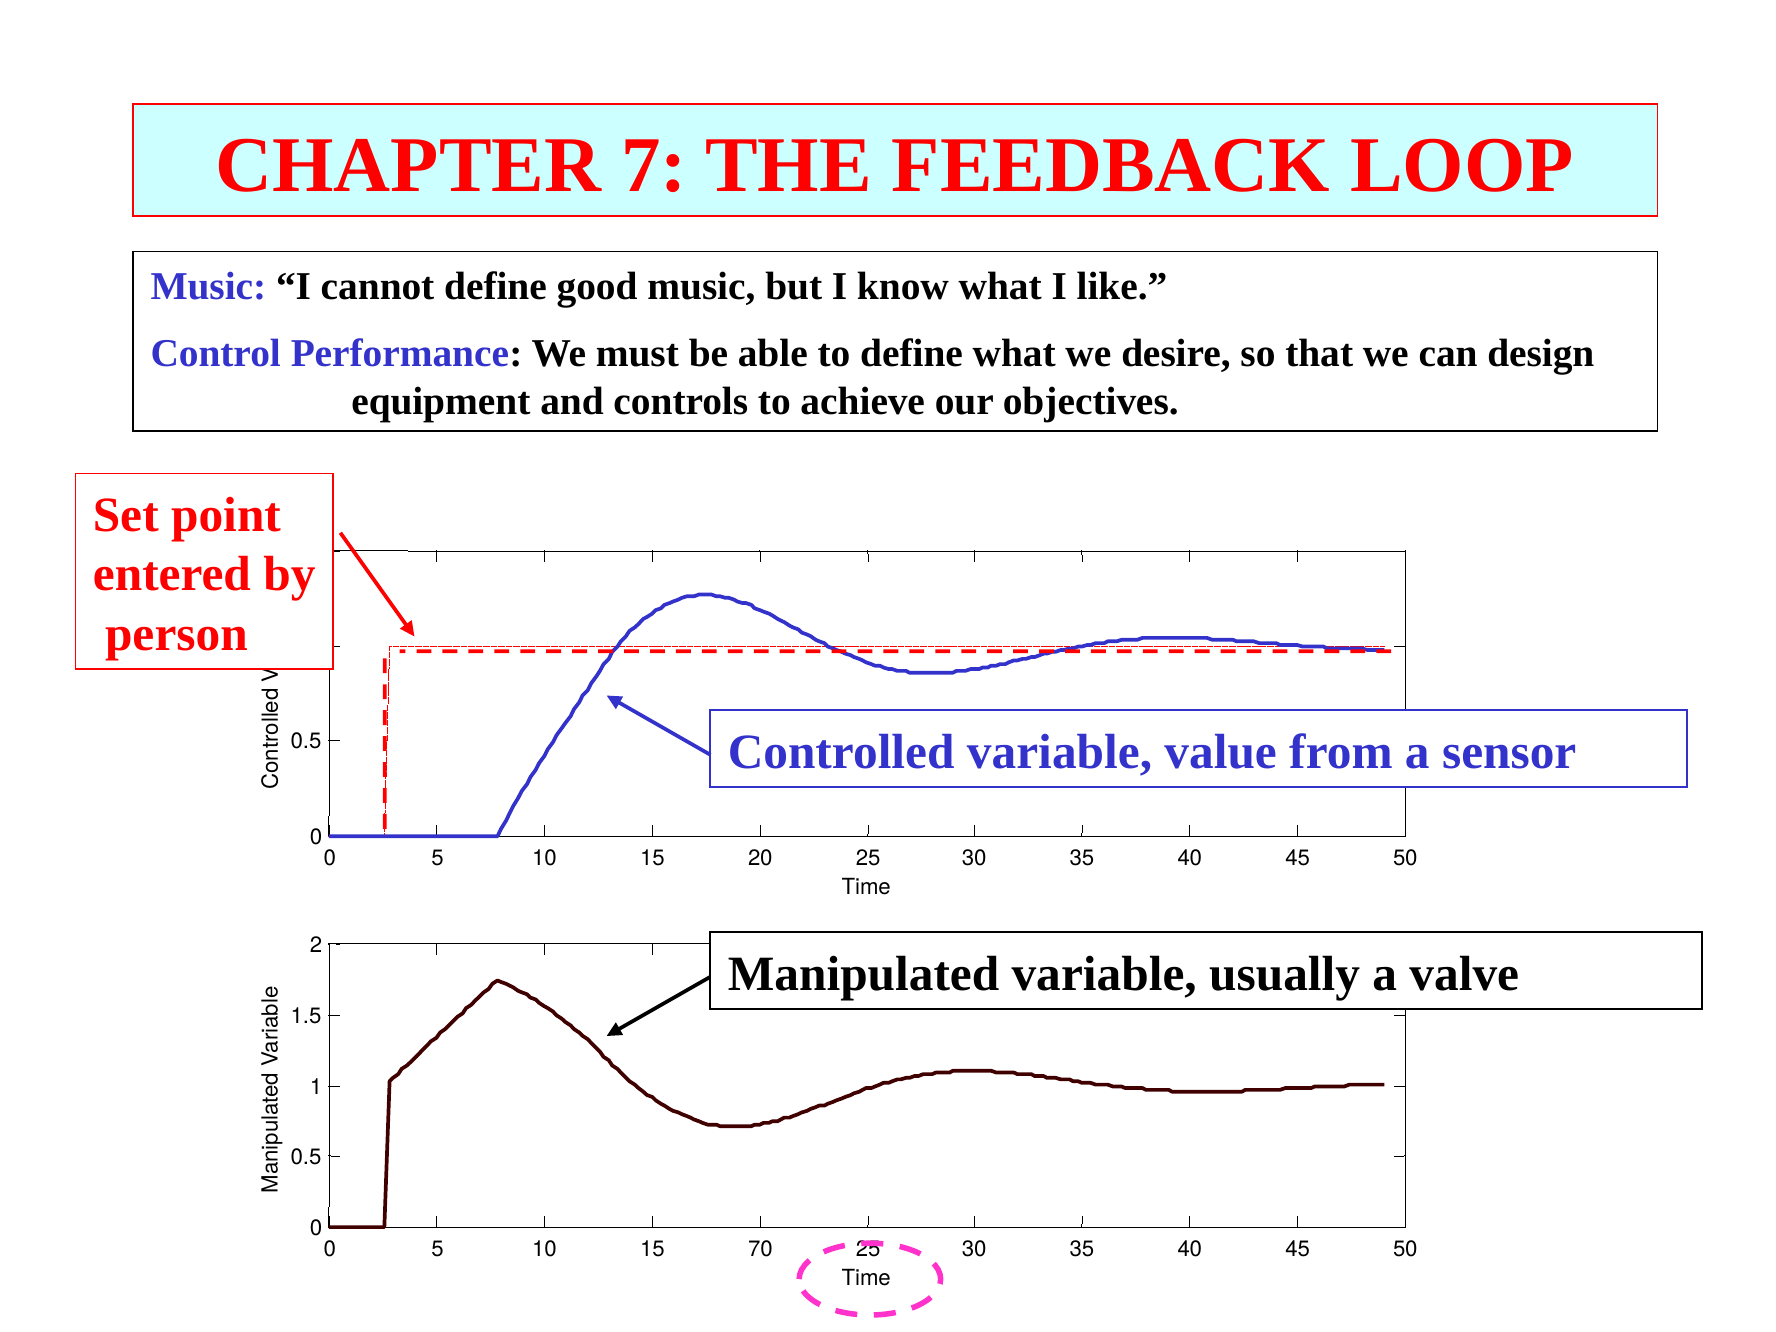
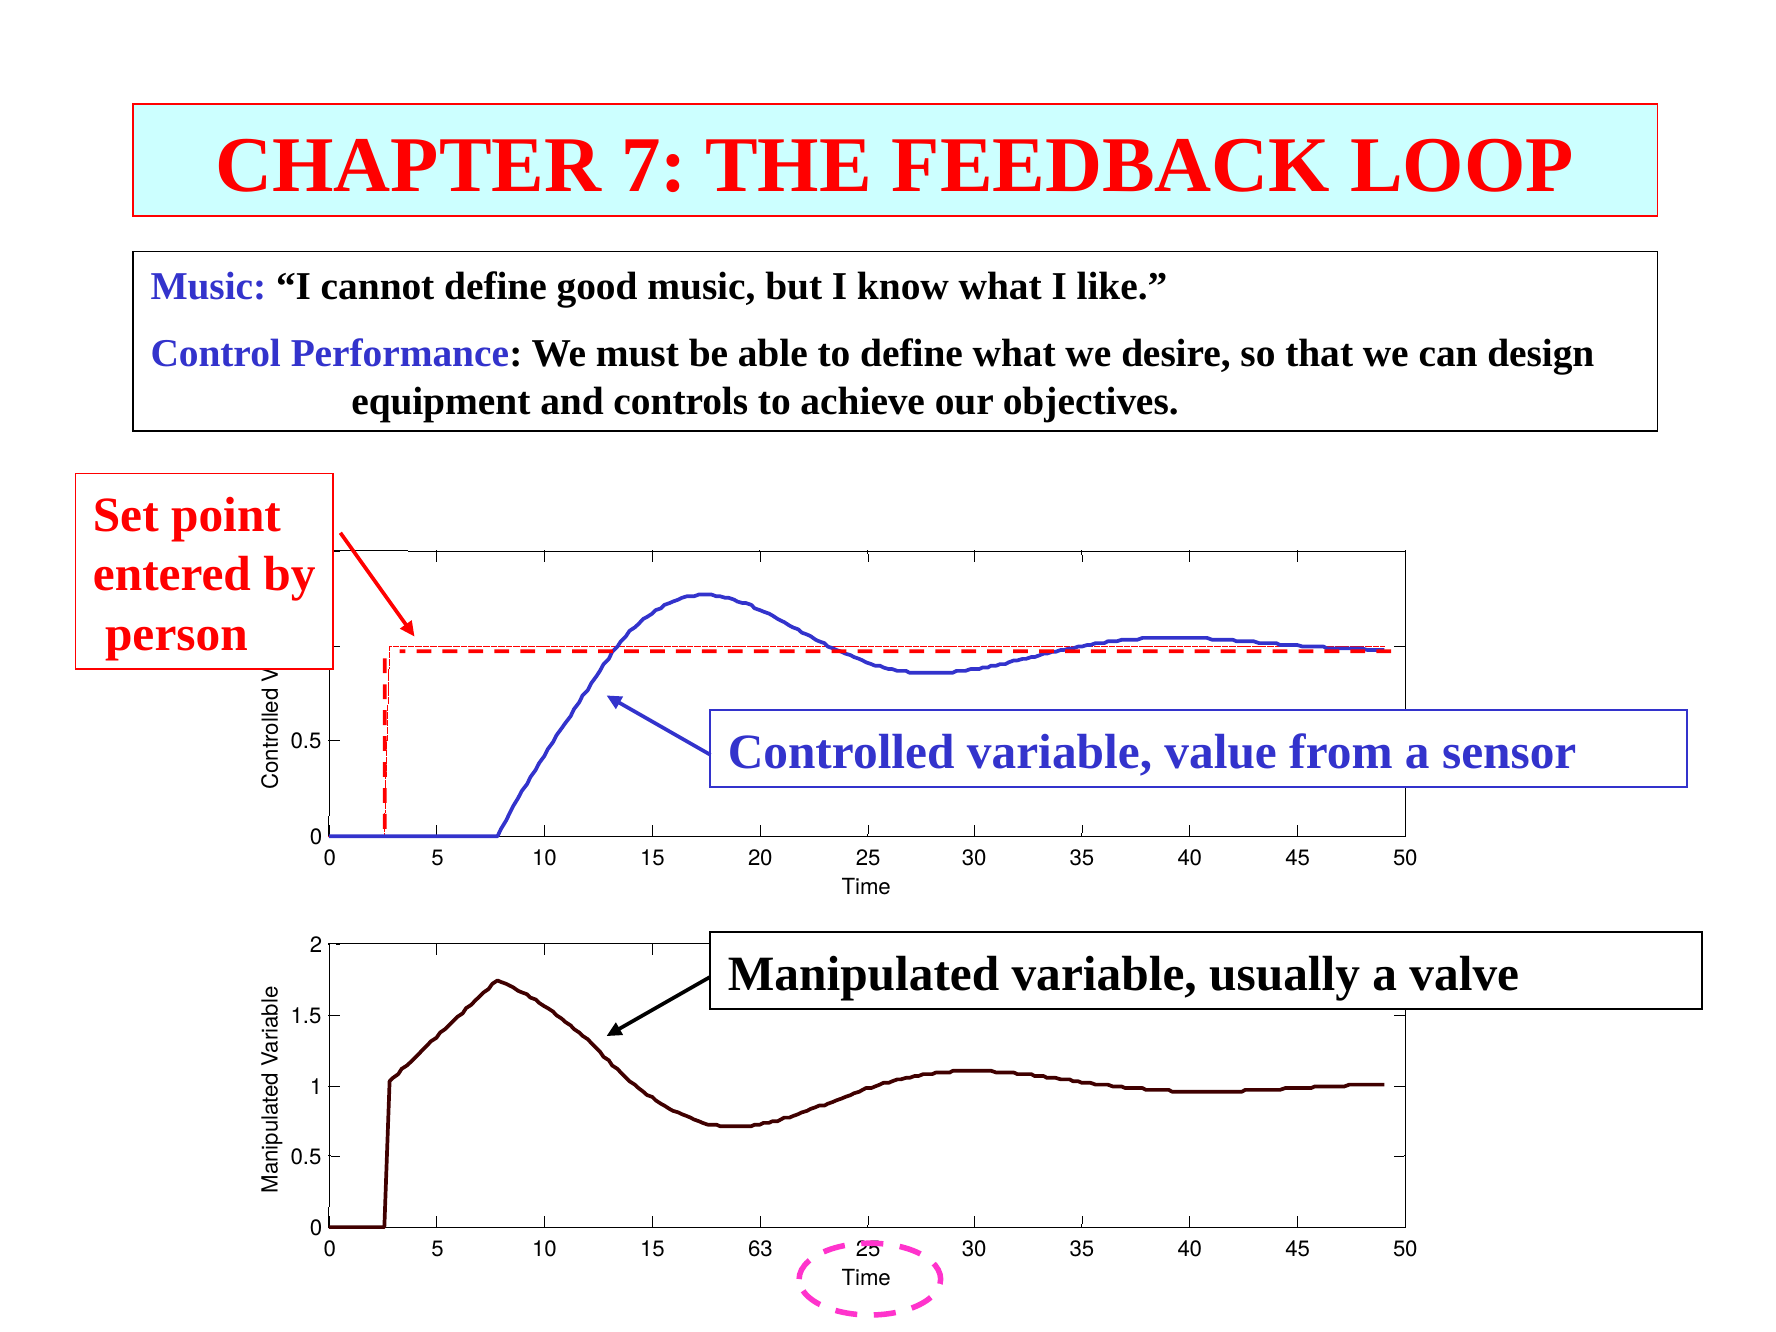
70: 70 -> 63
